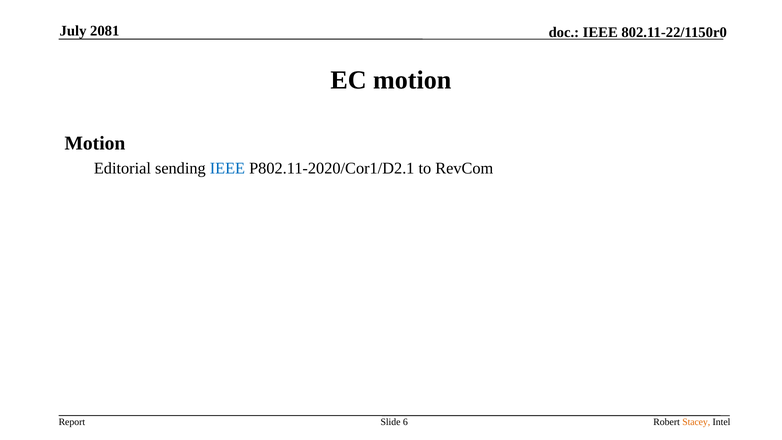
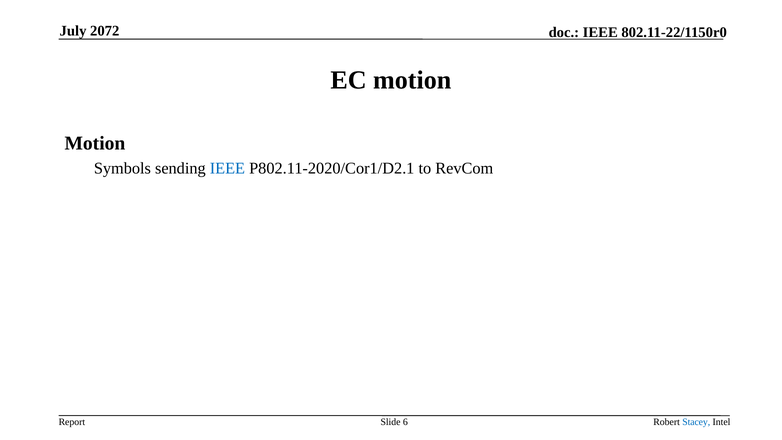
2081: 2081 -> 2072
Editorial: Editorial -> Symbols
Stacey colour: orange -> blue
